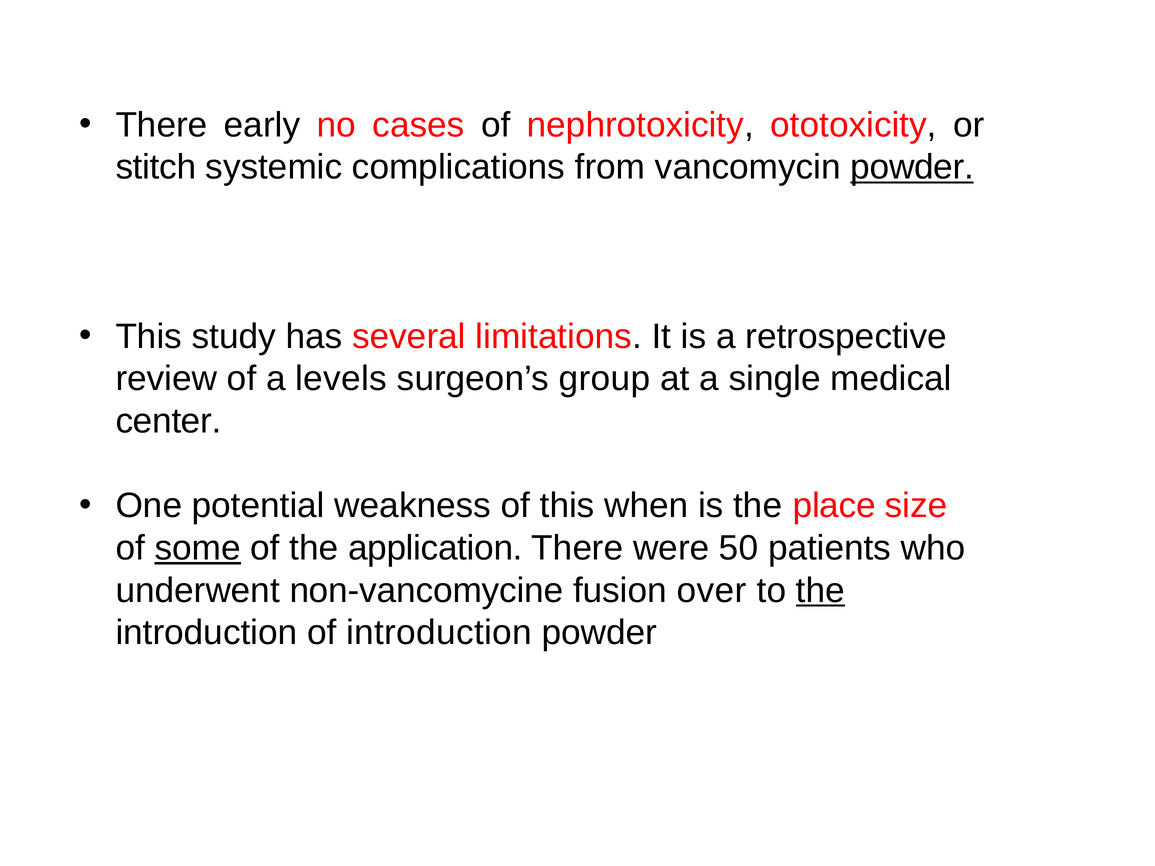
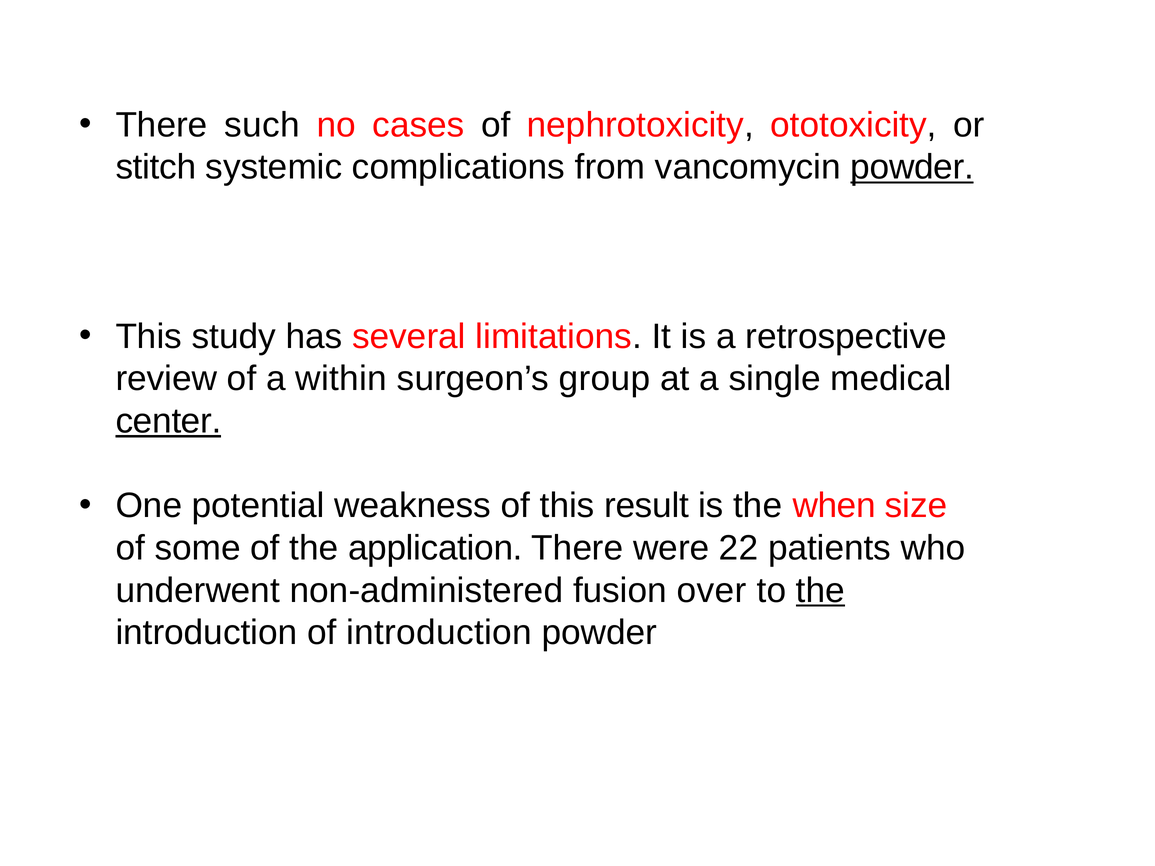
early: early -> such
levels: levels -> within
center underline: none -> present
when: when -> result
place: place -> when
some underline: present -> none
50: 50 -> 22
non-vancomycine: non-vancomycine -> non-administered
